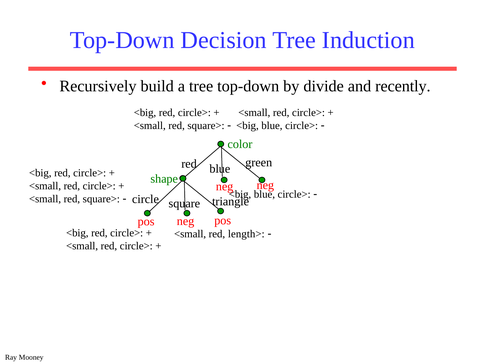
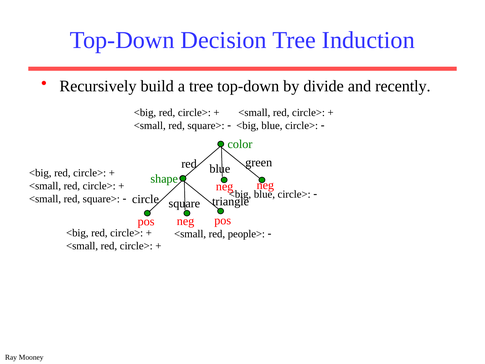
length>: length> -> people>
